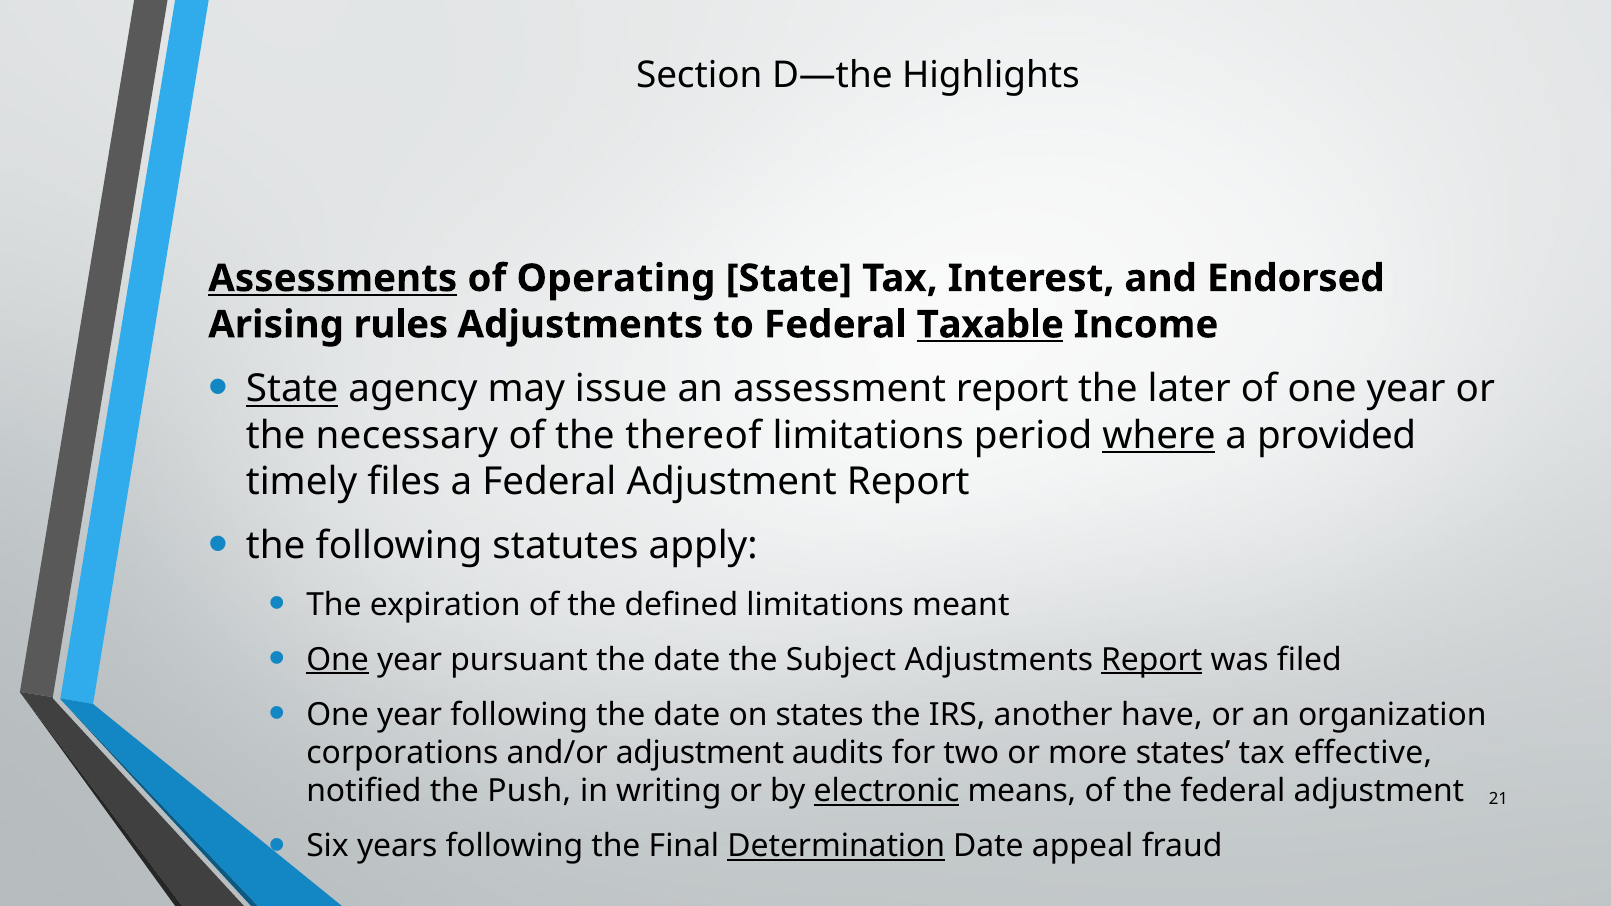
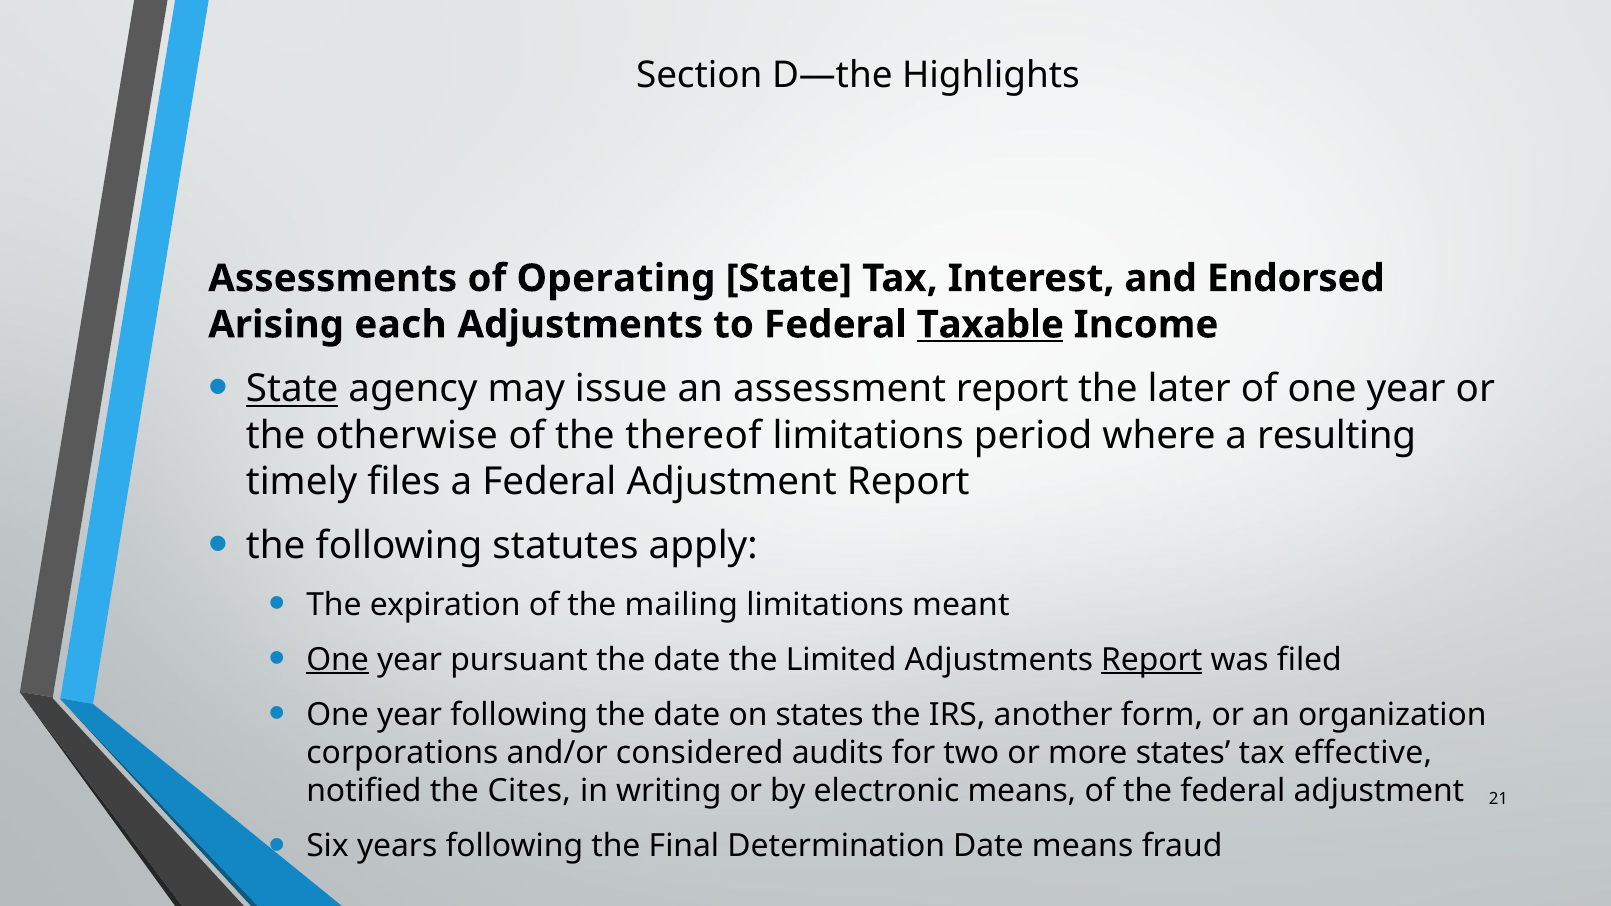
Assessments underline: present -> none
rules: rules -> each
necessary: necessary -> otherwise
where underline: present -> none
provided: provided -> resulting
defined: defined -> mailing
Subject: Subject -> Limited
have: have -> form
and/or adjustment: adjustment -> considered
Push: Push -> Cites
electronic underline: present -> none
Determination underline: present -> none
Date appeal: appeal -> means
